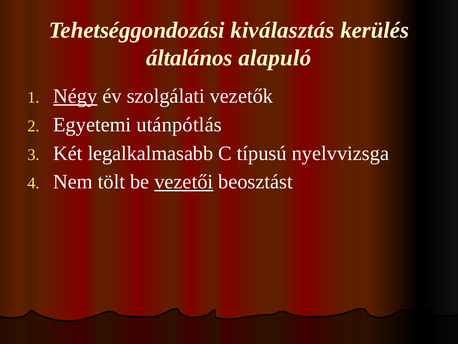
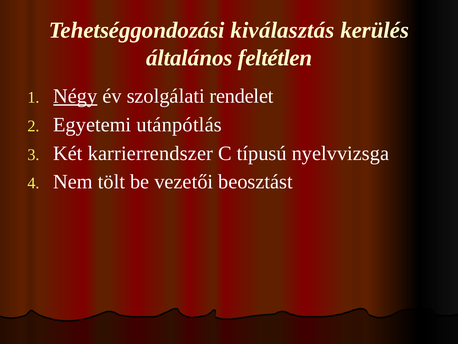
alapuló: alapuló -> feltétlen
vezetők: vezetők -> rendelet
legalkalmasabb: legalkalmasabb -> karrierrendszer
vezetői underline: present -> none
